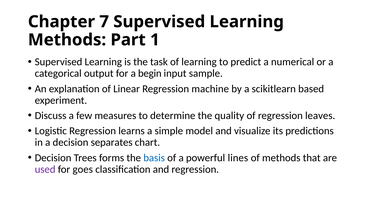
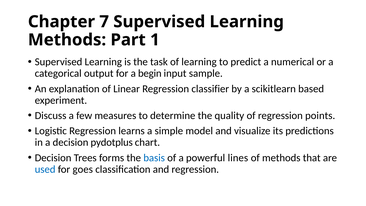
machine: machine -> classifier
leaves: leaves -> points
separates: separates -> pydotplus
used colour: purple -> blue
